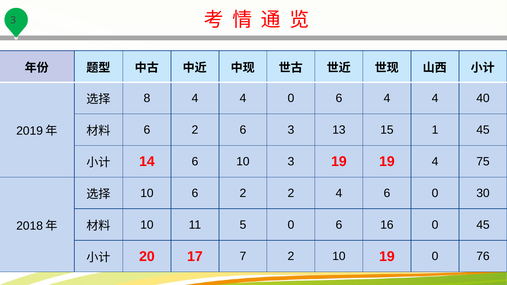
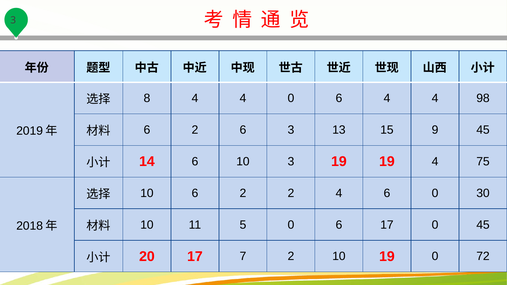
40: 40 -> 98
1: 1 -> 9
6 16: 16 -> 17
76: 76 -> 72
